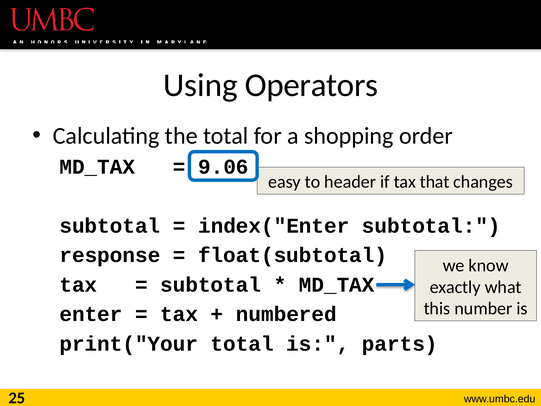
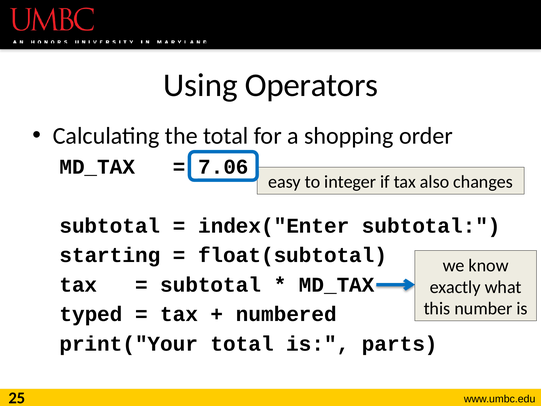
9.06: 9.06 -> 7.06
header: header -> integer
that: that -> also
response: response -> starting
enter: enter -> typed
